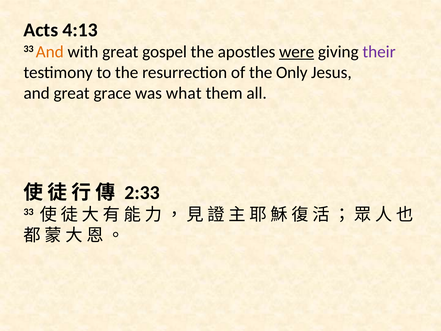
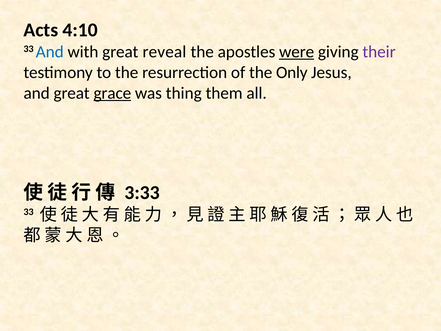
4:13: 4:13 -> 4:10
And at (50, 52) colour: orange -> blue
gospel: gospel -> reveal
grace underline: none -> present
what: what -> thing
2:33: 2:33 -> 3:33
